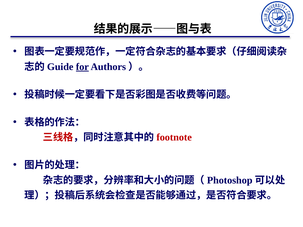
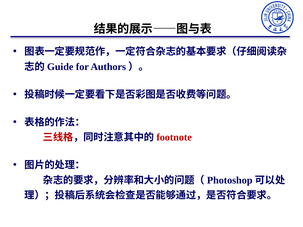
for underline: present -> none
